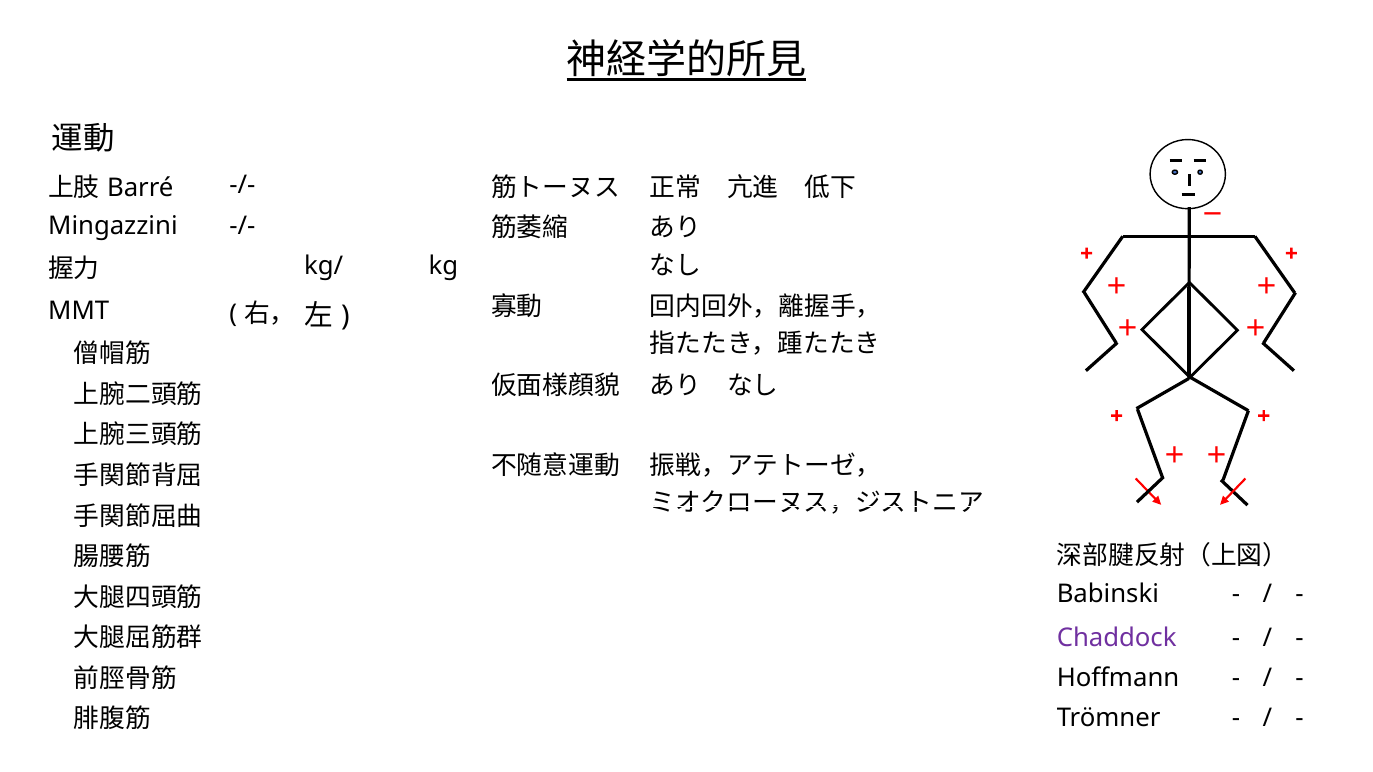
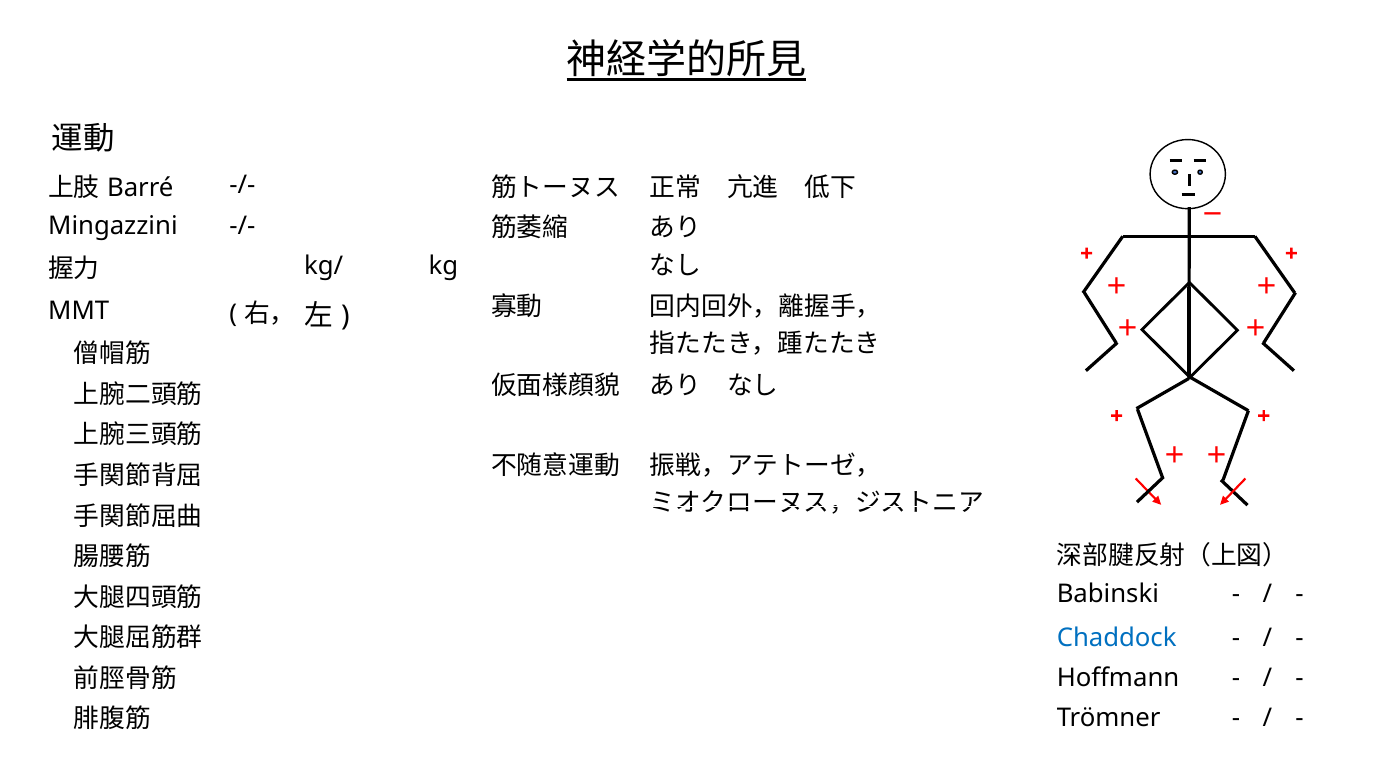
Chaddock colour: purple -> blue
